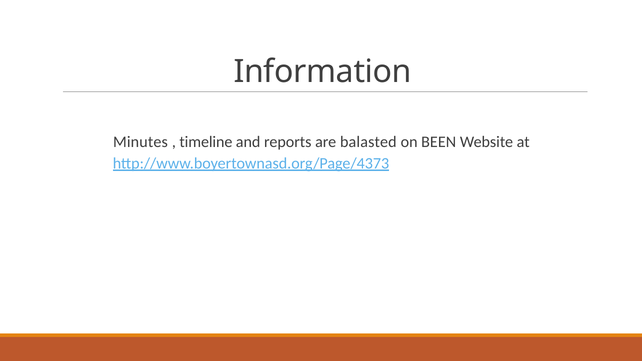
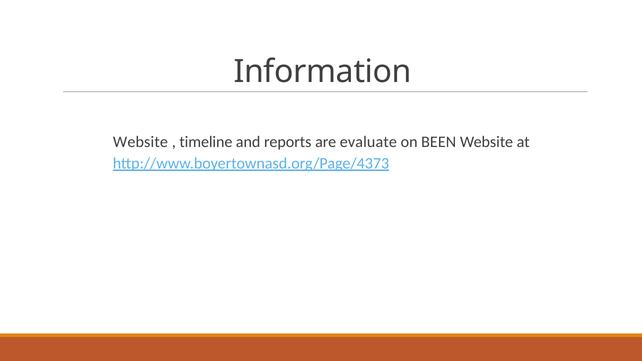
Minutes at (140, 142): Minutes -> Website
balasted: balasted -> evaluate
